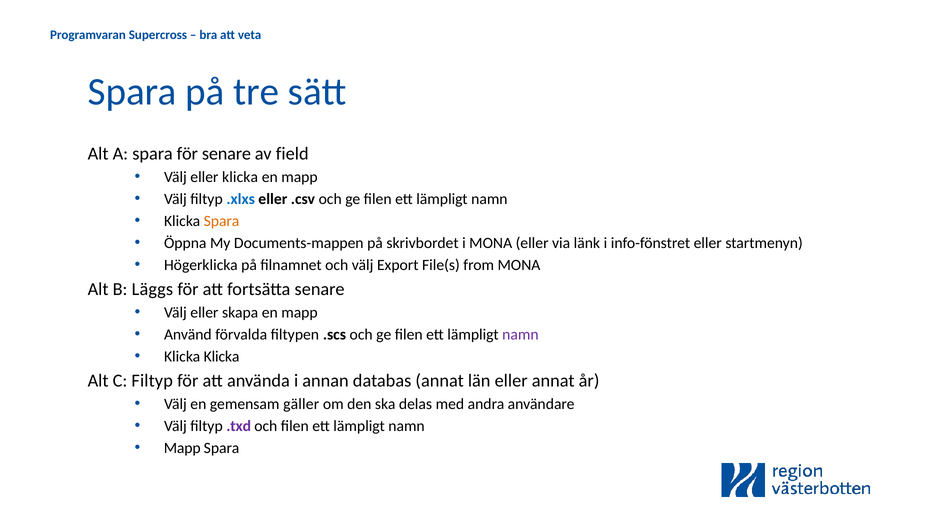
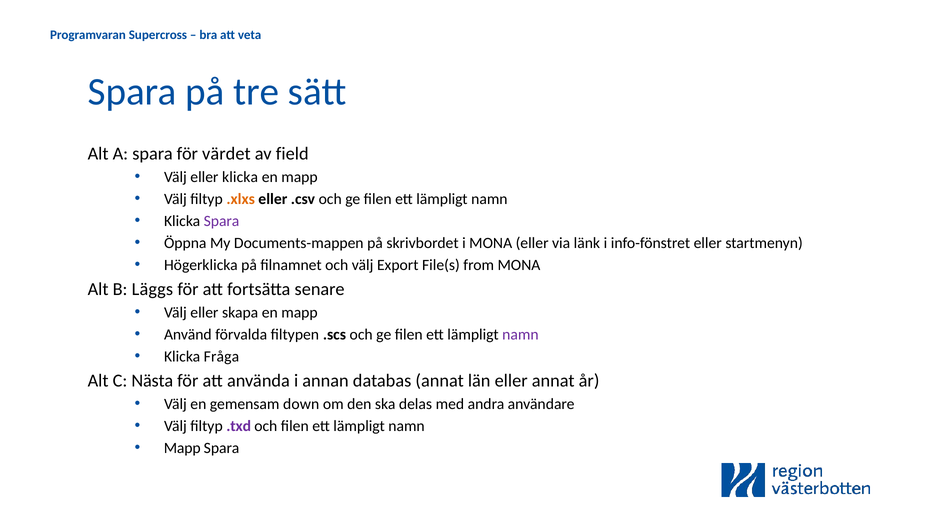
för senare: senare -> värdet
.xlxs colour: blue -> orange
Spara at (222, 221) colour: orange -> purple
Klicka Klicka: Klicka -> Fråga
C Filtyp: Filtyp -> Nästa
gäller: gäller -> down
